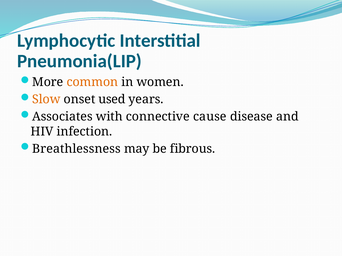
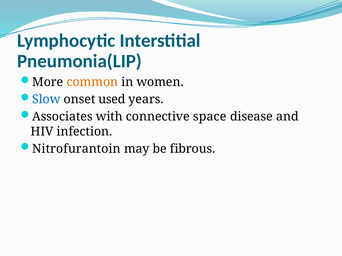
Slow colour: orange -> blue
cause: cause -> space
Breathlessness: Breathlessness -> Nitrofurantoin
